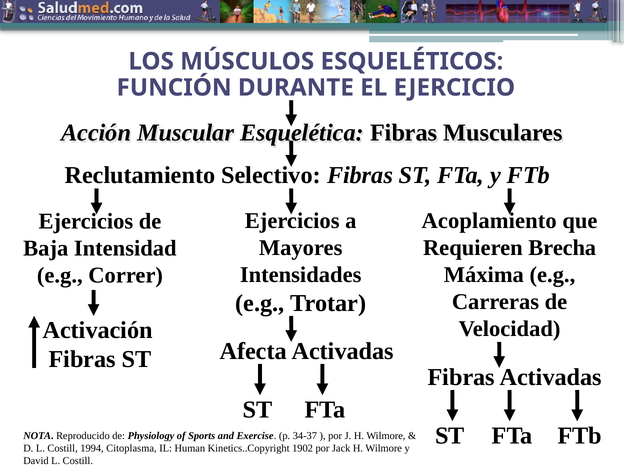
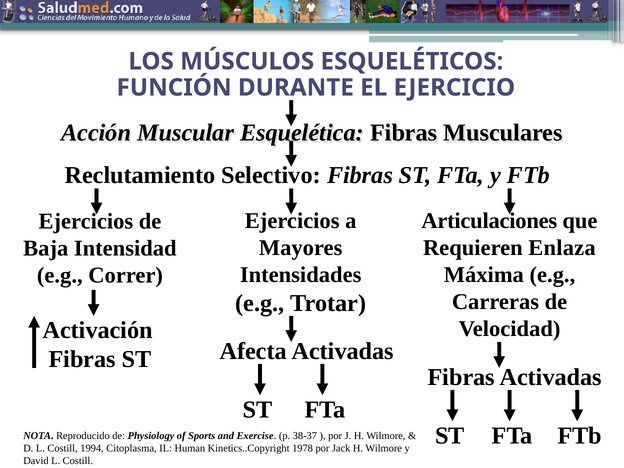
Acoplamiento: Acoplamiento -> Articulaciones
Brecha: Brecha -> Enlaza
34-37: 34-37 -> 38-37
1902: 1902 -> 1978
